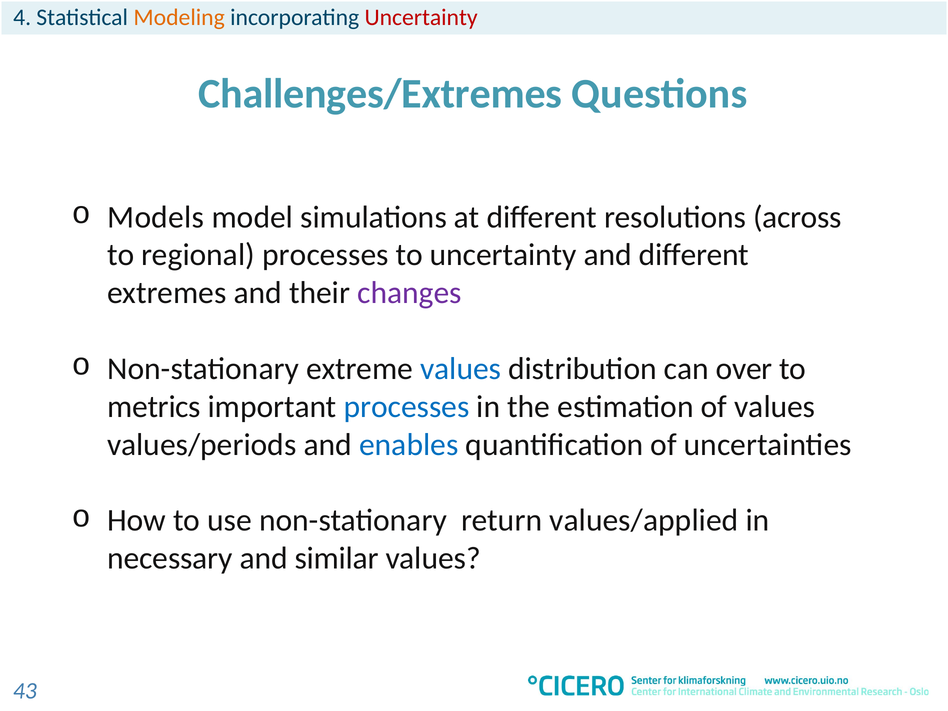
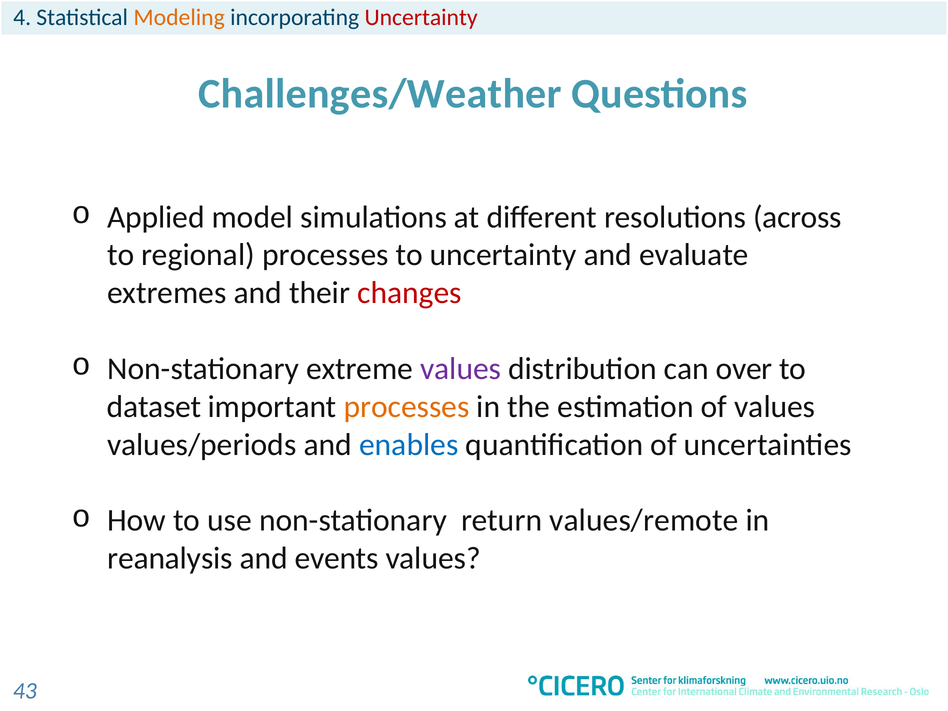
Challenges/Extremes: Challenges/Extremes -> Challenges/Weather
Models: Models -> Applied
and different: different -> evaluate
changes colour: purple -> red
values at (461, 369) colour: blue -> purple
metrics: metrics -> dataset
processes at (407, 407) colour: blue -> orange
values/applied: values/applied -> values/remote
necessary: necessary -> reanalysis
similar: similar -> events
